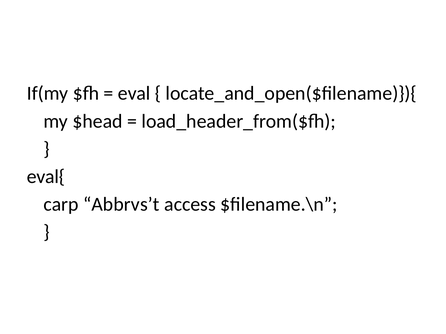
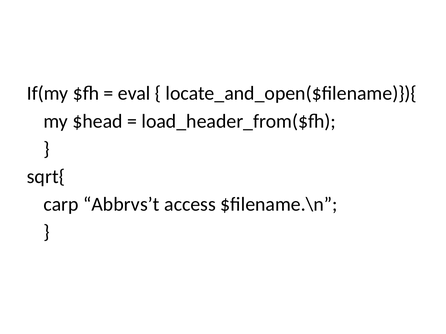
eval{: eval{ -> sqrt{
